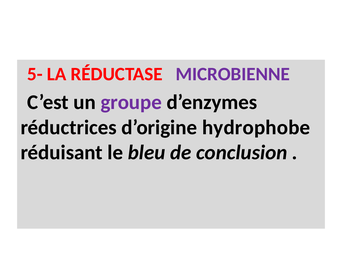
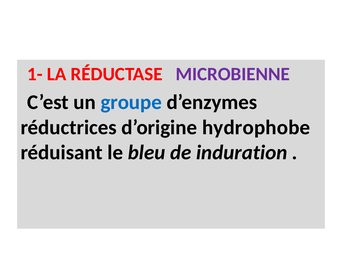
5-: 5- -> 1-
groupe colour: purple -> blue
conclusion: conclusion -> induration
